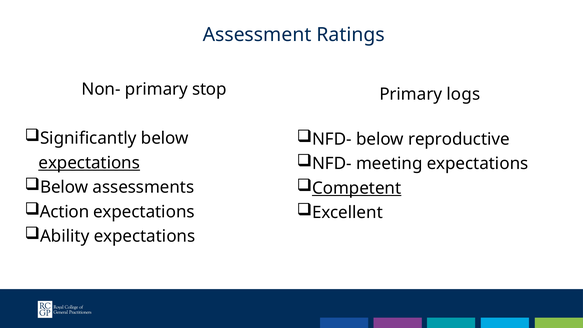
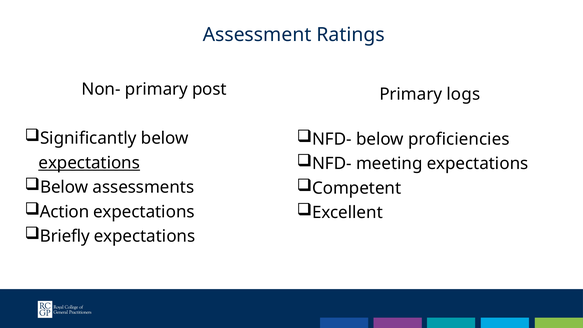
stop: stop -> post
reproductive: reproductive -> proficiencies
Competent underline: present -> none
Ability: Ability -> Briefly
